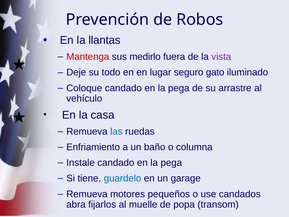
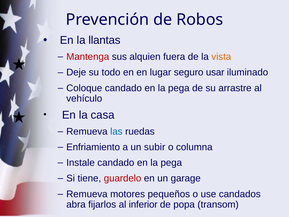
medirlo: medirlo -> alquien
vista colour: purple -> orange
gato: gato -> usar
baño: baño -> subir
guardelo colour: blue -> red
muelle: muelle -> inferior
